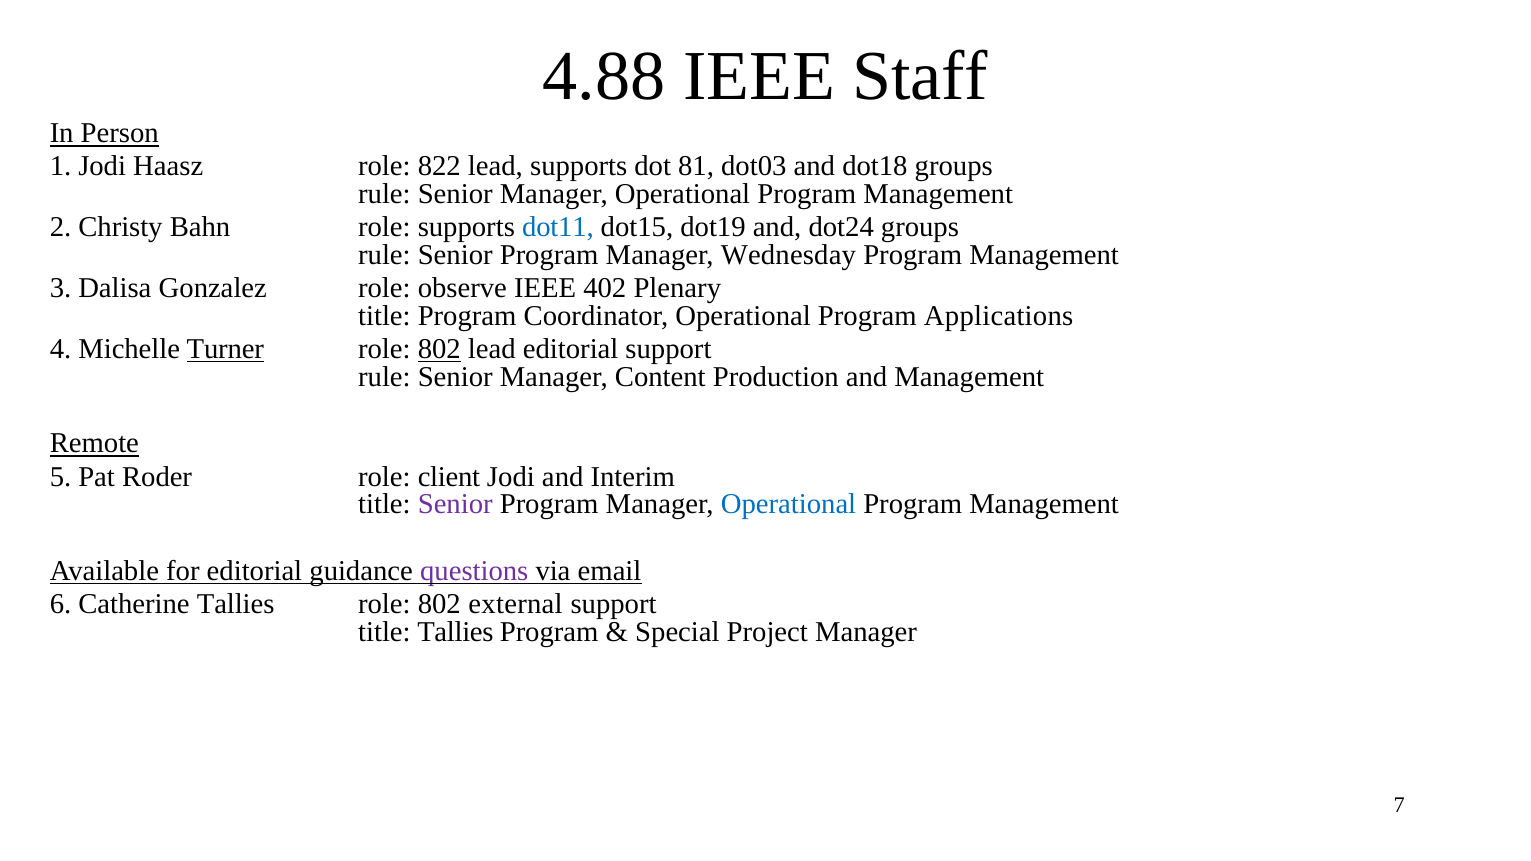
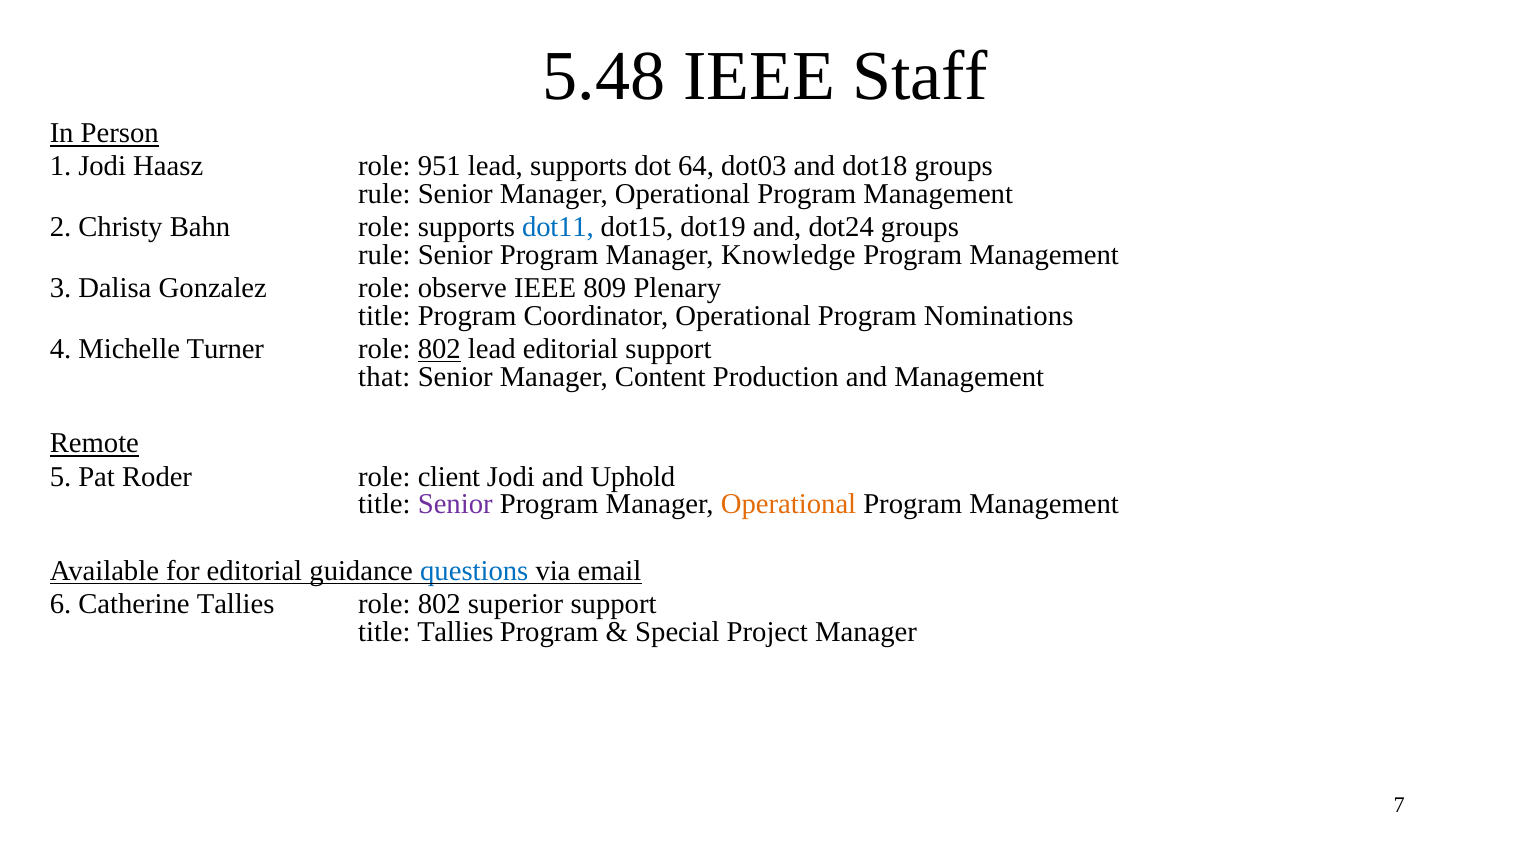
4.88: 4.88 -> 5.48
822: 822 -> 951
81: 81 -> 64
Wednesday: Wednesday -> Knowledge
402: 402 -> 809
Applications: Applications -> Nominations
Turner underline: present -> none
rule at (384, 377): rule -> that
Interim: Interim -> Uphold
Operational at (788, 504) colour: blue -> orange
questions colour: purple -> blue
external: external -> superior
